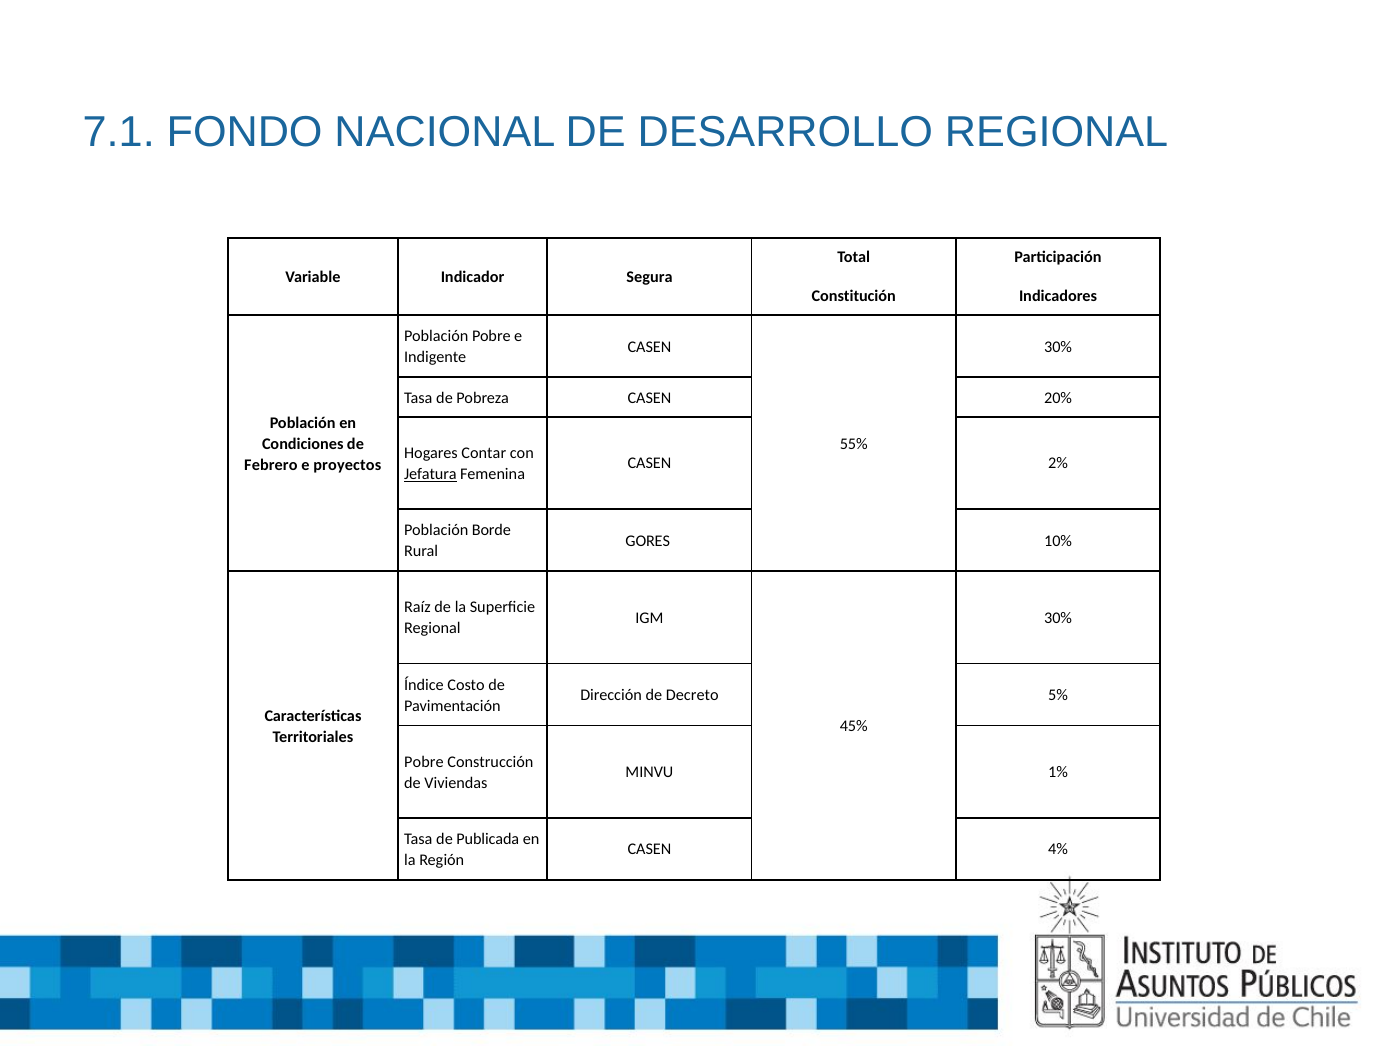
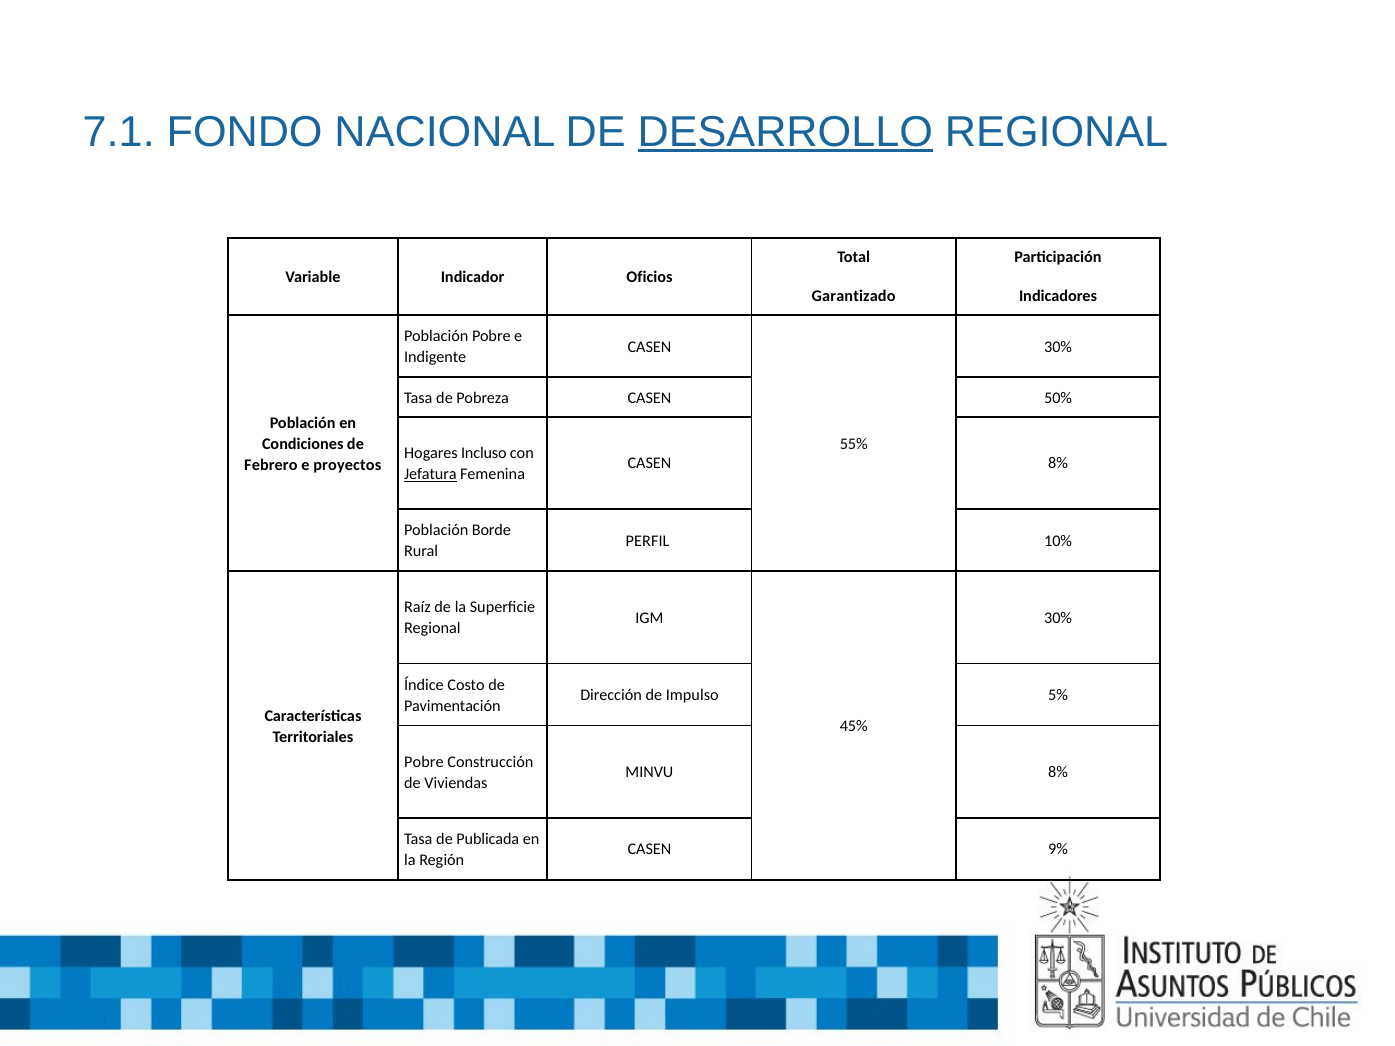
DESARROLLO underline: none -> present
Segura: Segura -> Oficios
Constitución: Constitución -> Garantizado
20%: 20% -> 50%
Contar: Contar -> Incluso
CASEN 2%: 2% -> 8%
GORES: GORES -> PERFIL
Decreto: Decreto -> Impulso
MINVU 1%: 1% -> 8%
4%: 4% -> 9%
